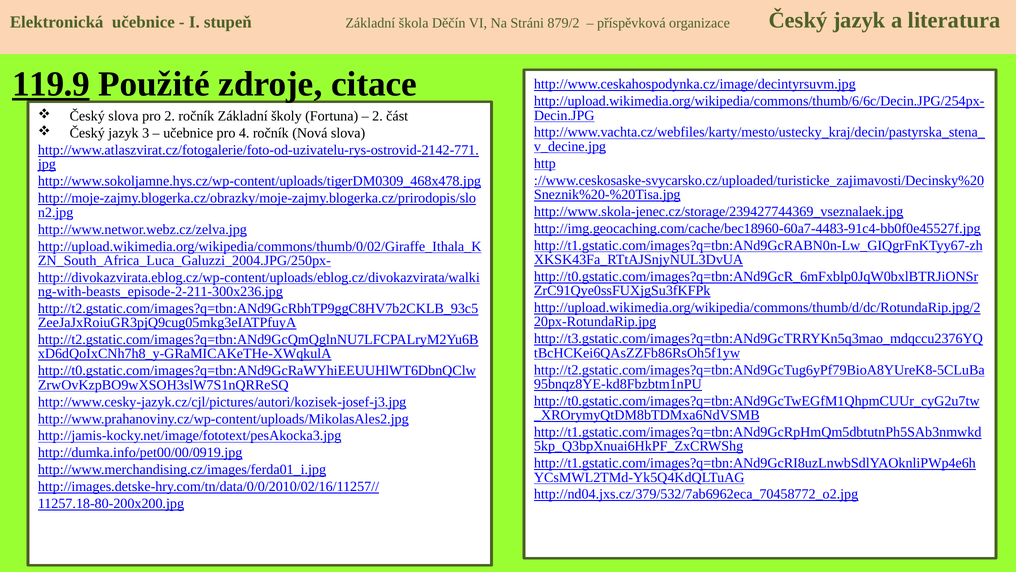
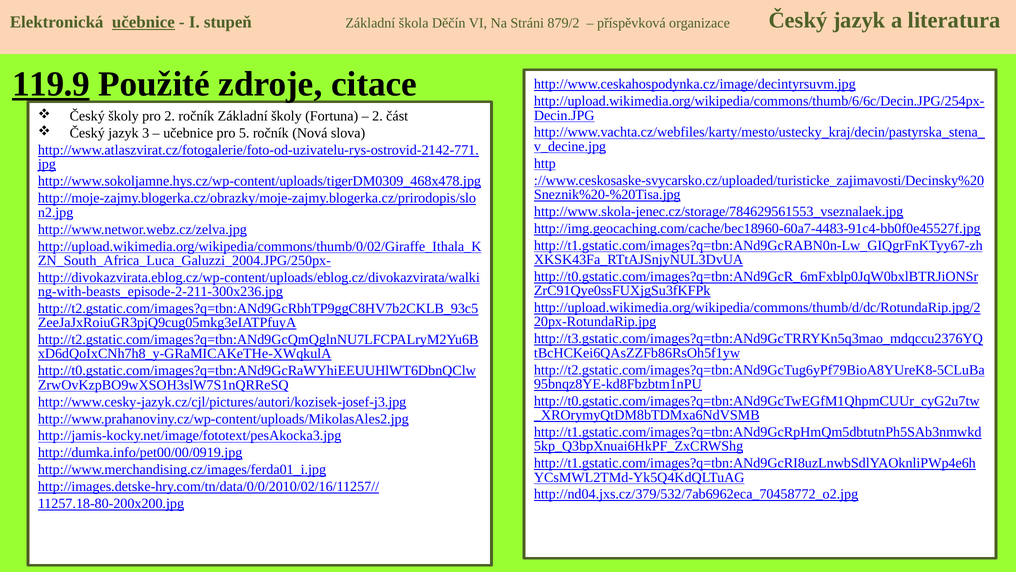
učebnice at (143, 22) underline: none -> present
Český slova: slova -> školy
4: 4 -> 5
http://www.skola-jenec.cz/storage/239427744369_vseznalaek.jpg: http://www.skola-jenec.cz/storage/239427744369_vseznalaek.jpg -> http://www.skola-jenec.cz/storage/784629561553_vseznalaek.jpg
